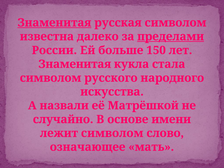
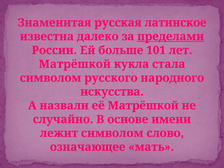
Знаменитая at (54, 23) underline: present -> none
русская символом: символом -> латинское
150: 150 -> 101
Знаменитая at (75, 64): Знаменитая -> Матрёшкой
